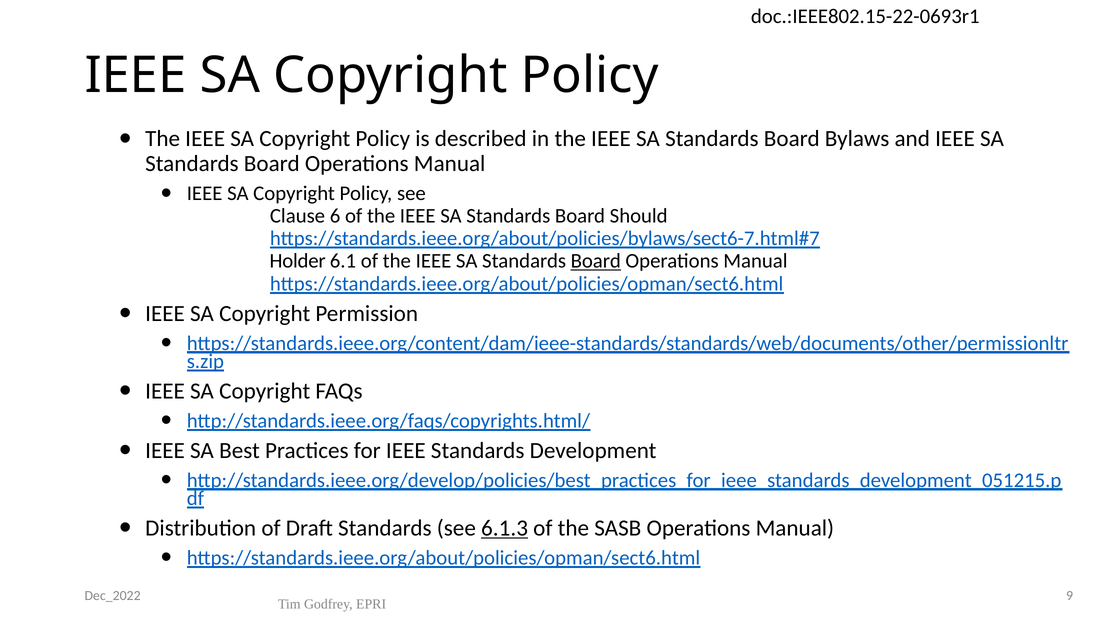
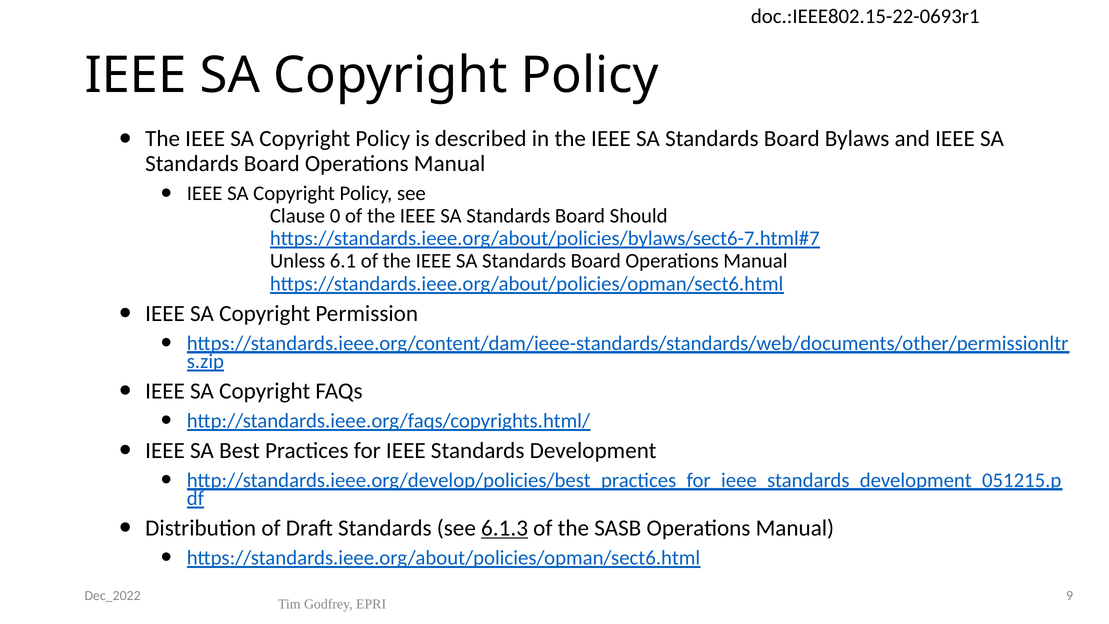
6: 6 -> 0
Holder: Holder -> Unless
Board at (596, 261) underline: present -> none
